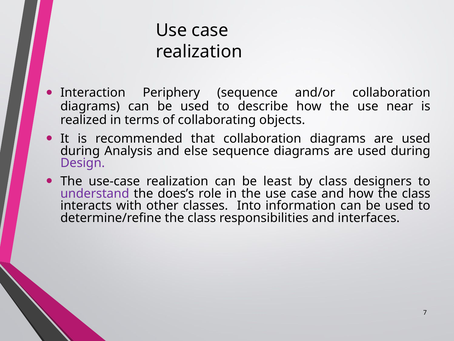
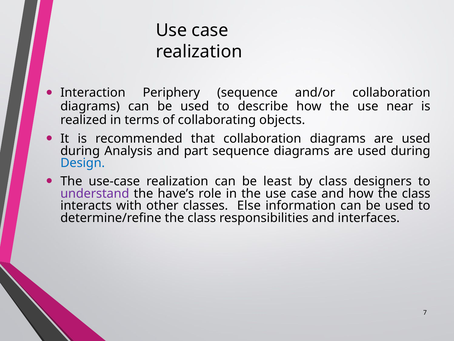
else: else -> part
Design colour: purple -> blue
does’s: does’s -> have’s
Into: Into -> Else
